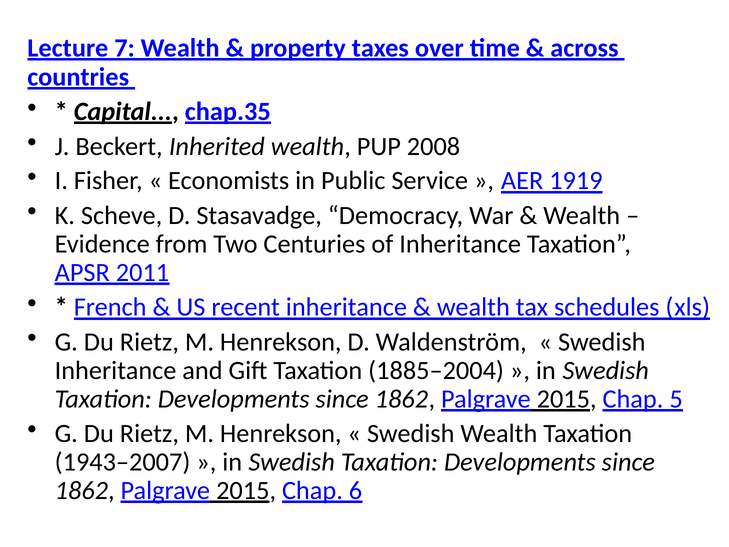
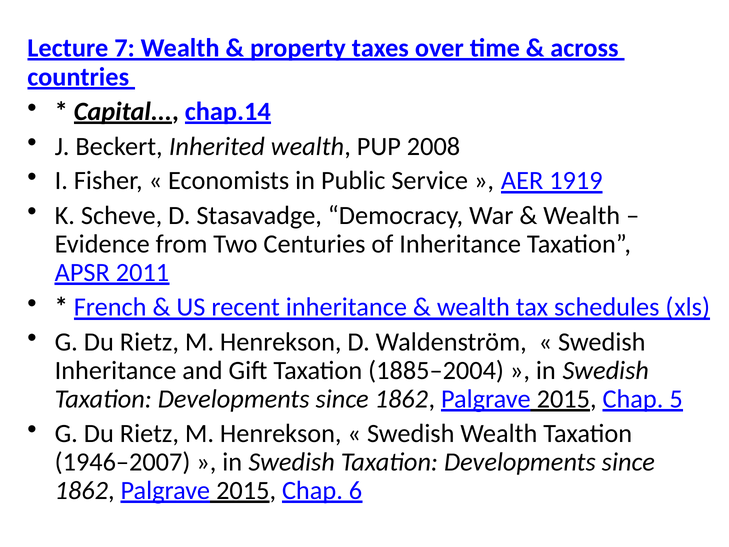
chap.35: chap.35 -> chap.14
1943–2007: 1943–2007 -> 1946–2007
